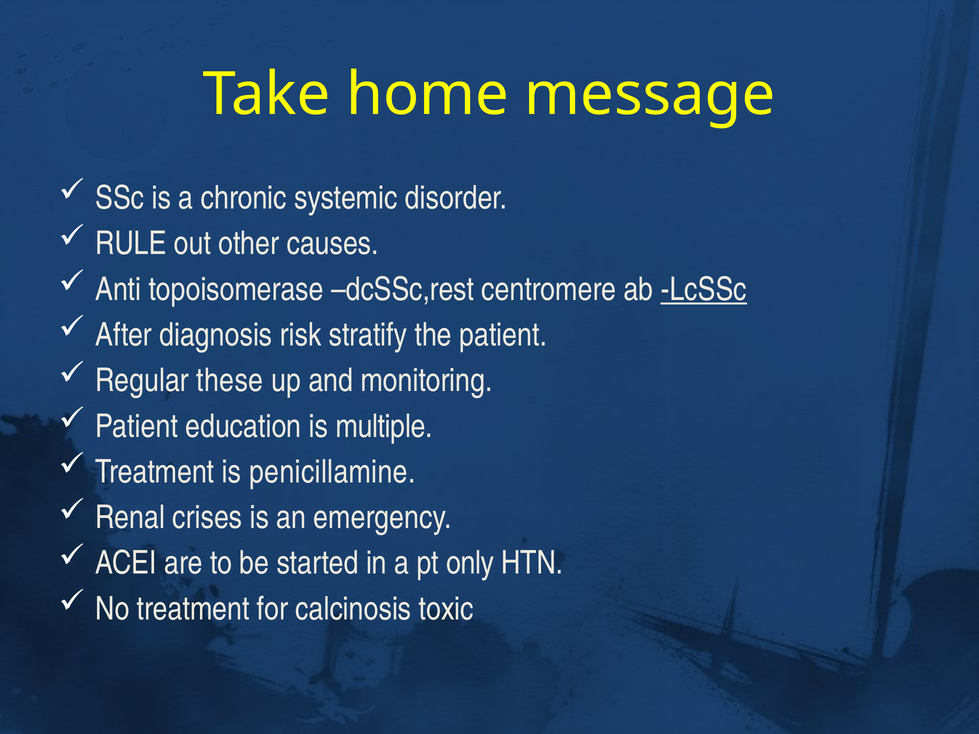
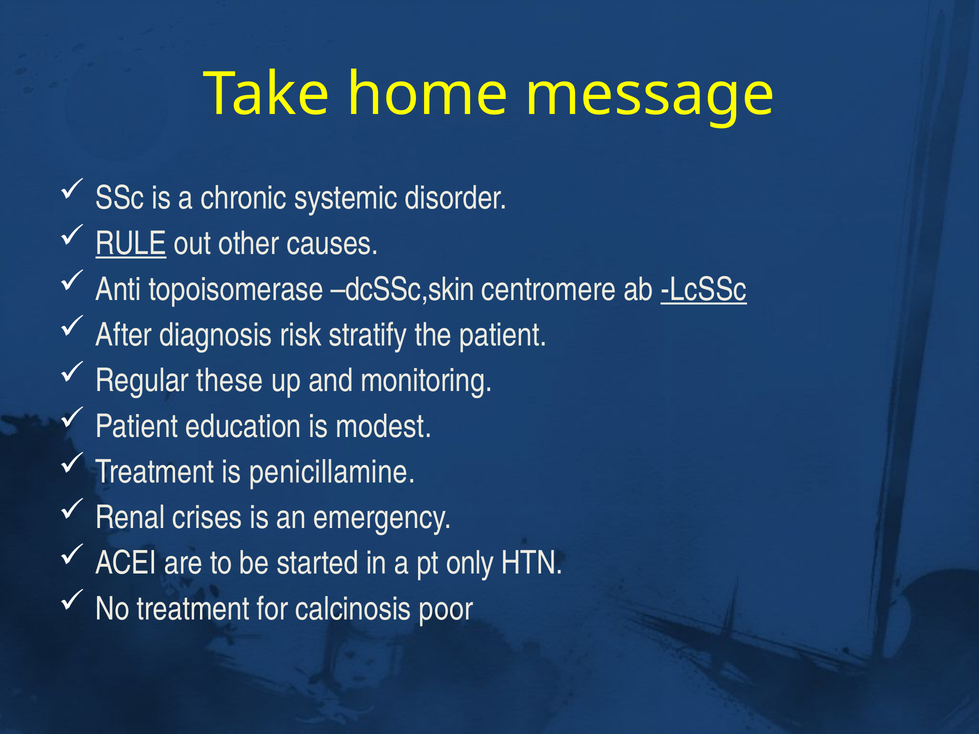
RULE underline: none -> present
dcSSc,rest: dcSSc,rest -> dcSSc,skin
multiple: multiple -> modest
toxic: toxic -> poor
